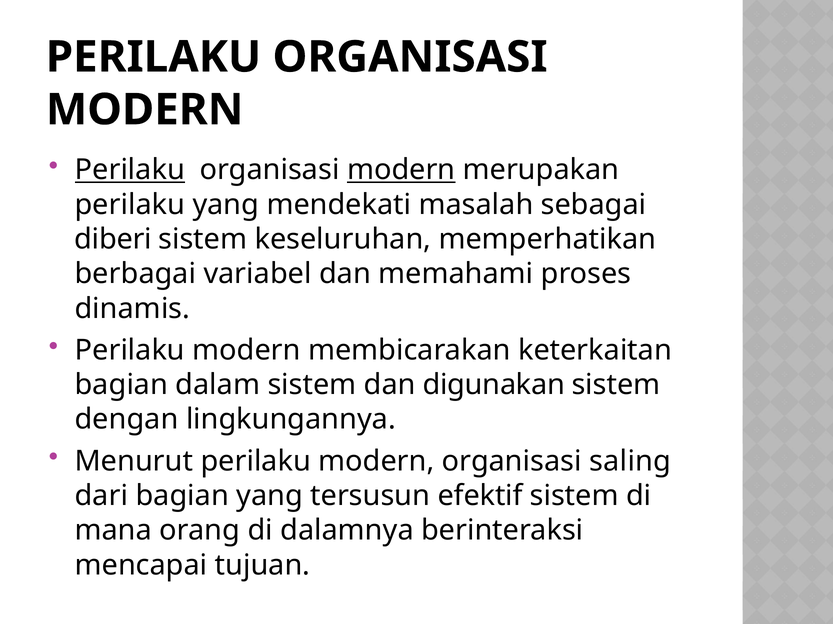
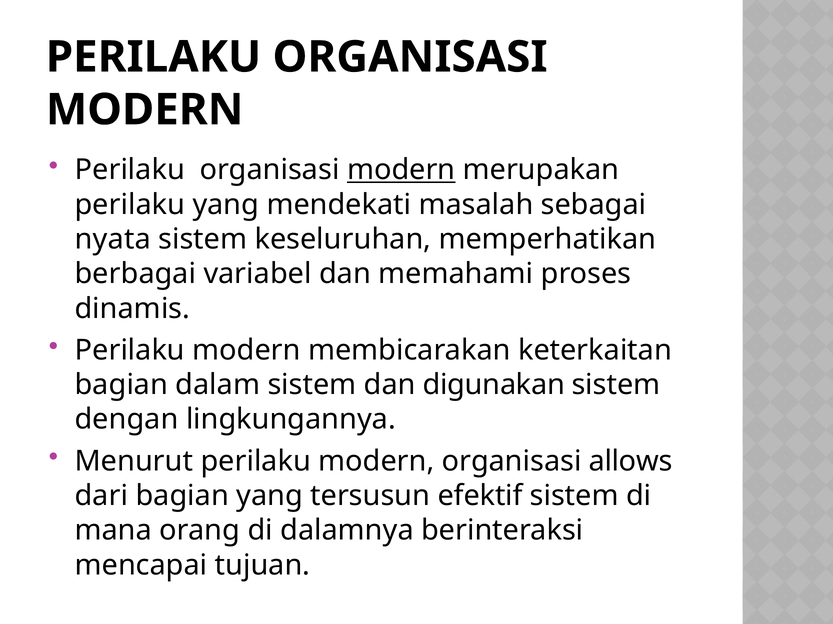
Perilaku at (130, 170) underline: present -> none
diberi: diberi -> nyata
saling: saling -> allows
